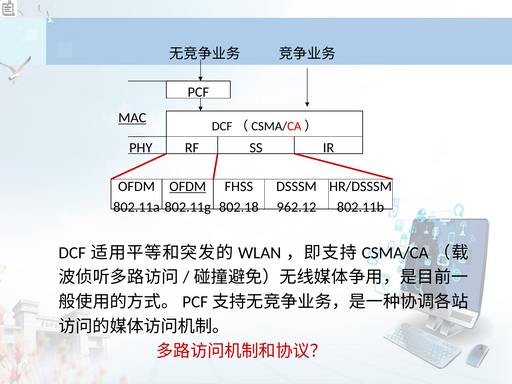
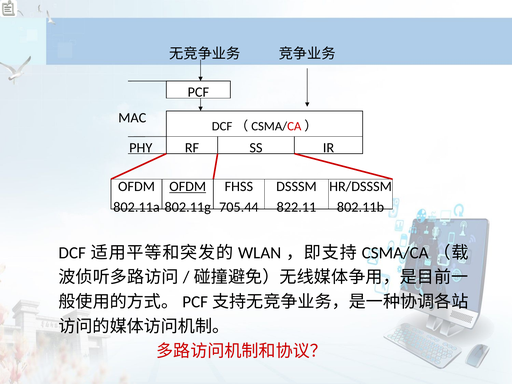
MAC underline: present -> none
802.18: 802.18 -> 705.44
962.12: 962.12 -> 822.11
